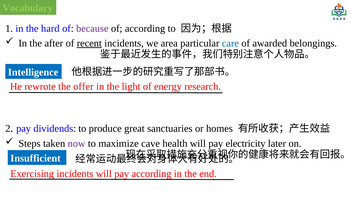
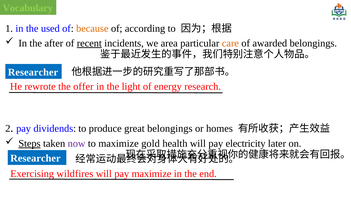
hard: hard -> used
because colour: purple -> orange
care colour: blue -> orange
Intelligence at (33, 72): Intelligence -> Researcher
great sanctuaries: sanctuaries -> belongings
Steps underline: none -> present
cave: cave -> gold
Insufficient at (36, 159): Insufficient -> Researcher
Exercising incidents: incidents -> wildfires
pay according: according -> maximize
